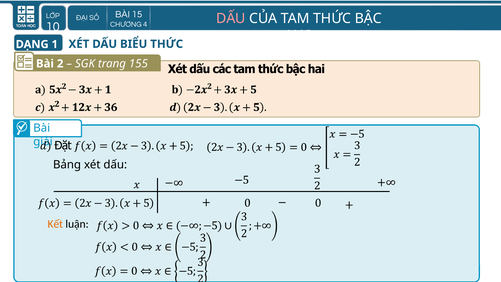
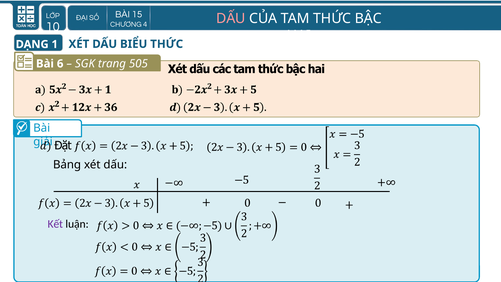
2: 2 -> 6
155: 155 -> 505
Kết colour: orange -> purple
